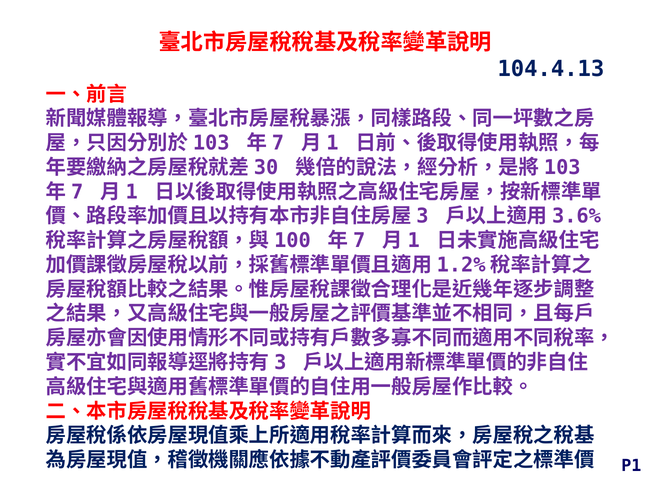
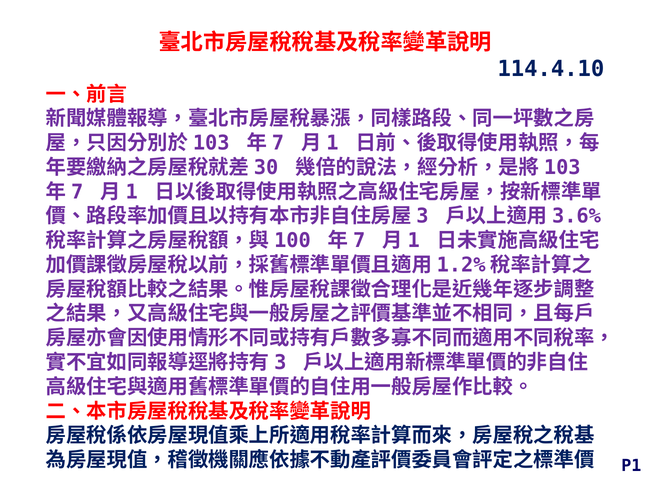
104.4.13: 104.4.13 -> 114.4.10
